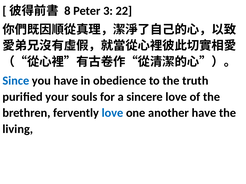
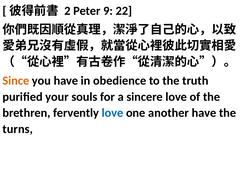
8: 8 -> 2
3: 3 -> 9
Since colour: blue -> orange
living: living -> turns
